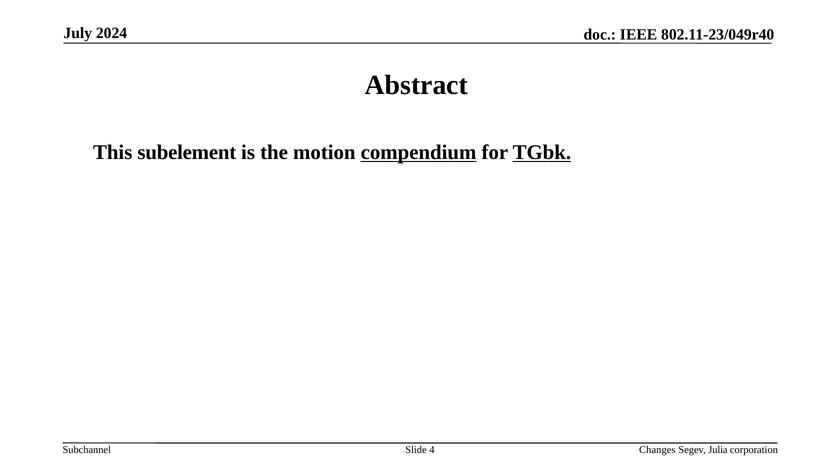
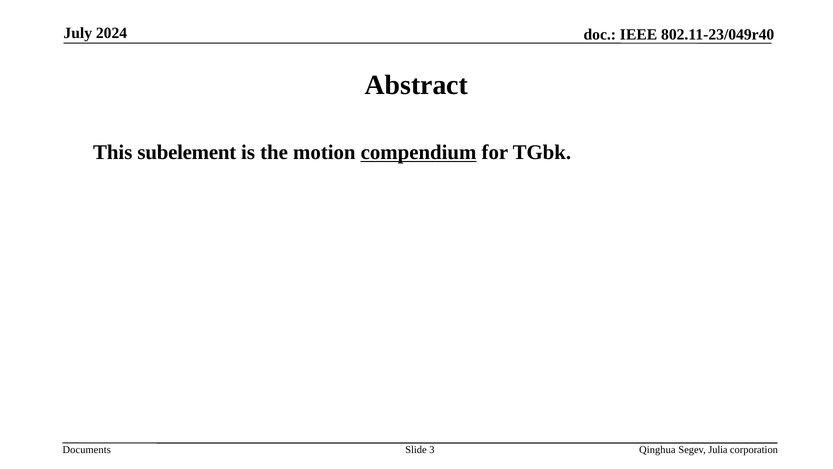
TGbk underline: present -> none
Subchannel: Subchannel -> Documents
4: 4 -> 3
Changes: Changes -> Qinghua
